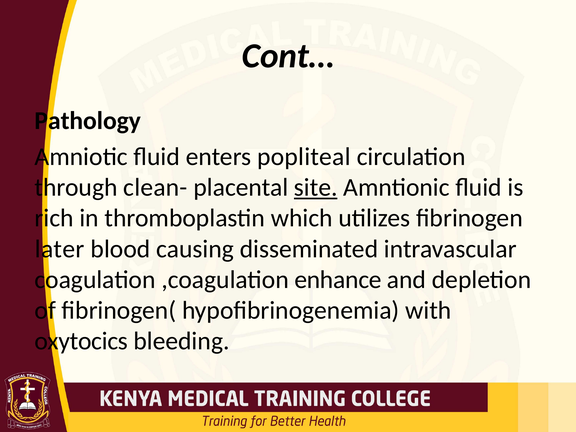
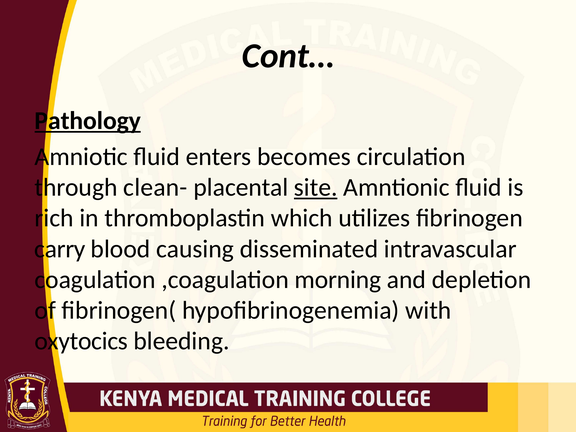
Pathology underline: none -> present
popliteal: popliteal -> becomes
later: later -> carry
enhance: enhance -> morning
